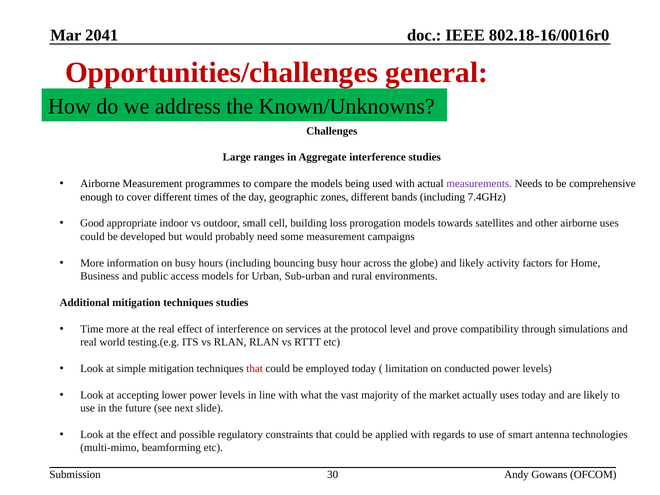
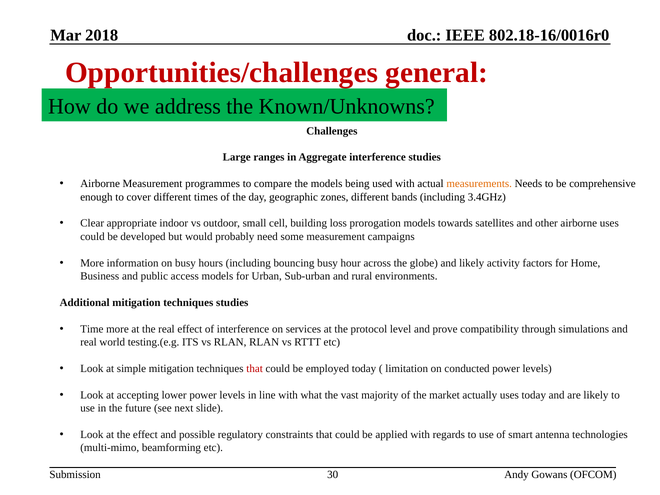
2041: 2041 -> 2018
measurements colour: purple -> orange
7.4GHz: 7.4GHz -> 3.4GHz
Good: Good -> Clear
